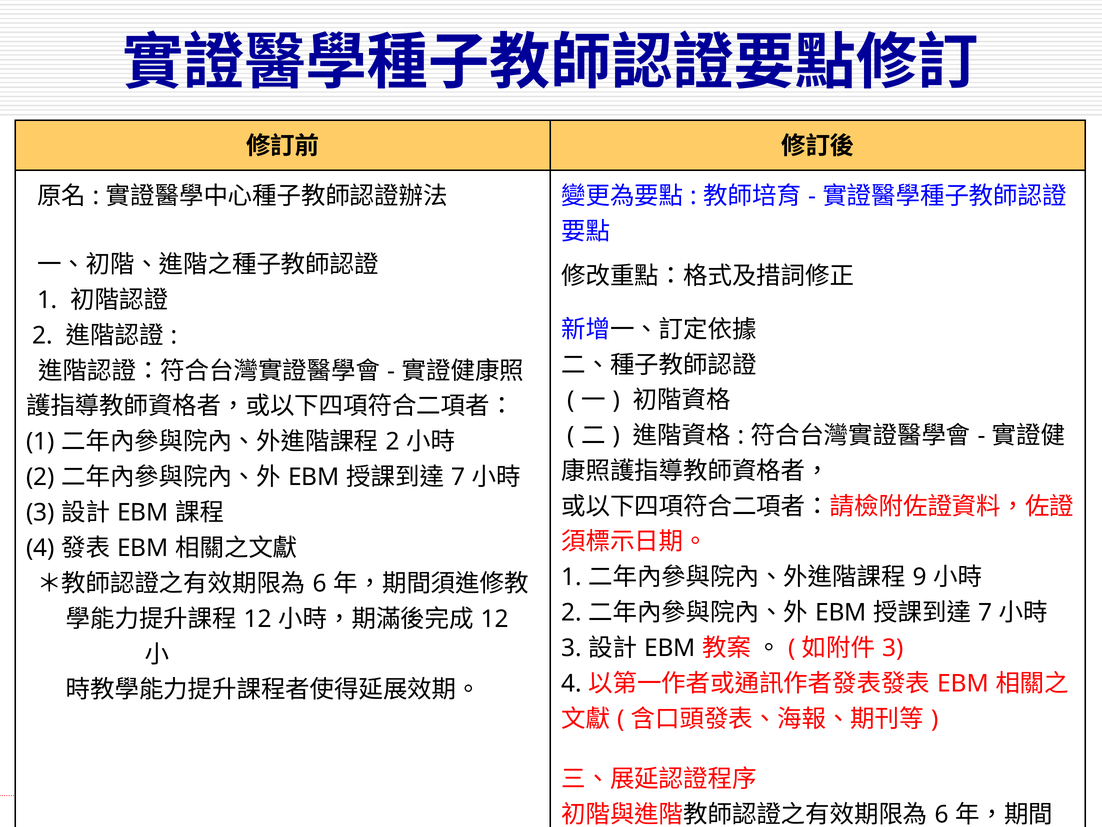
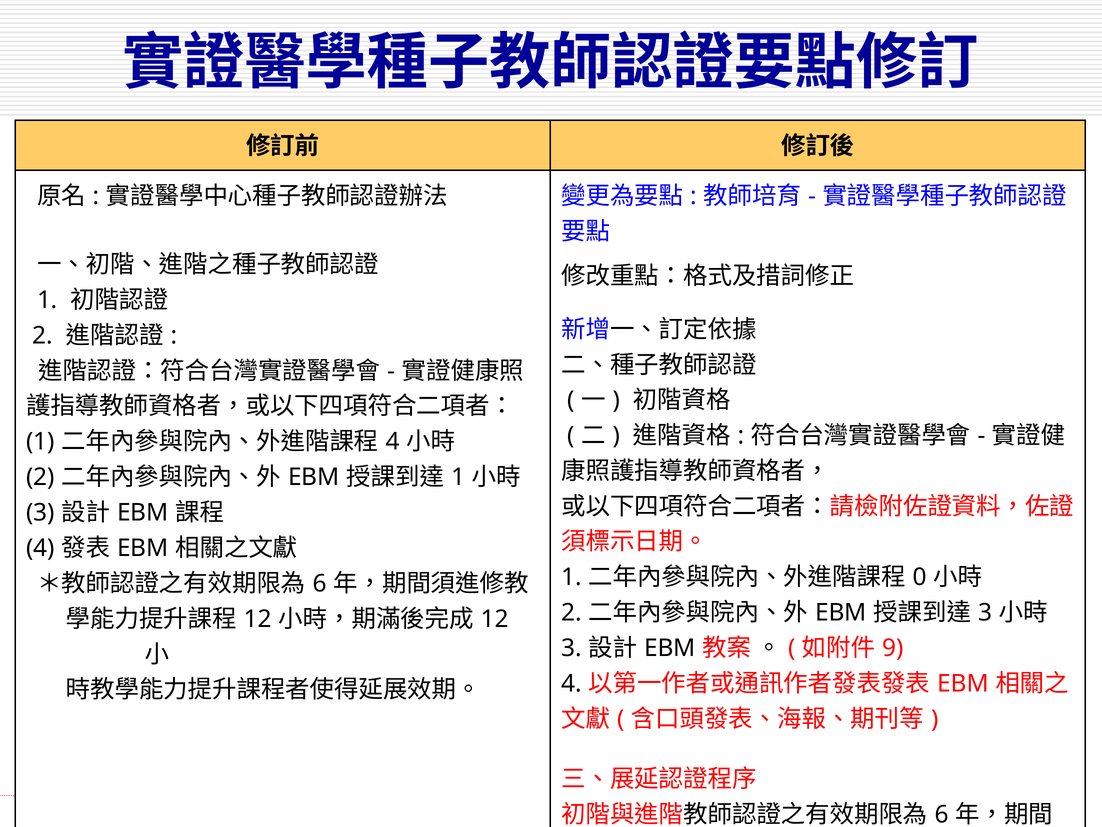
2 at (393, 441): 2 -> 4
7 at (458, 477): 7 -> 1
9: 9 -> 0
7 at (985, 612): 7 -> 3
3 at (893, 648): 3 -> 9
